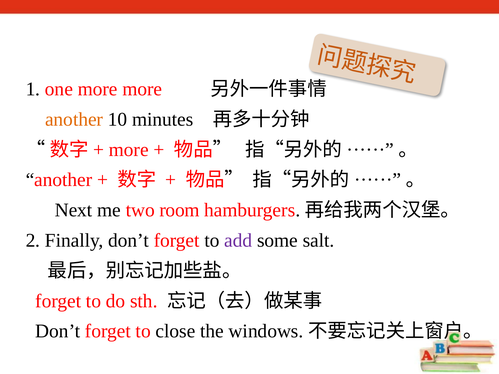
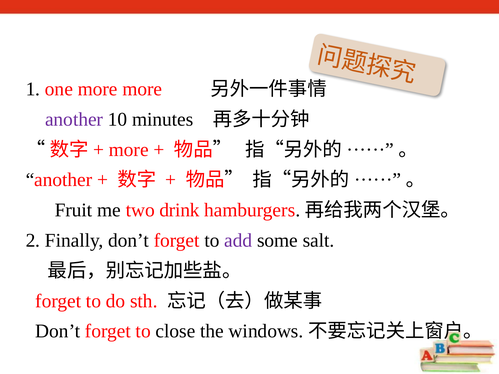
another at (74, 120) colour: orange -> purple
Next: Next -> Fruit
room: room -> drink
